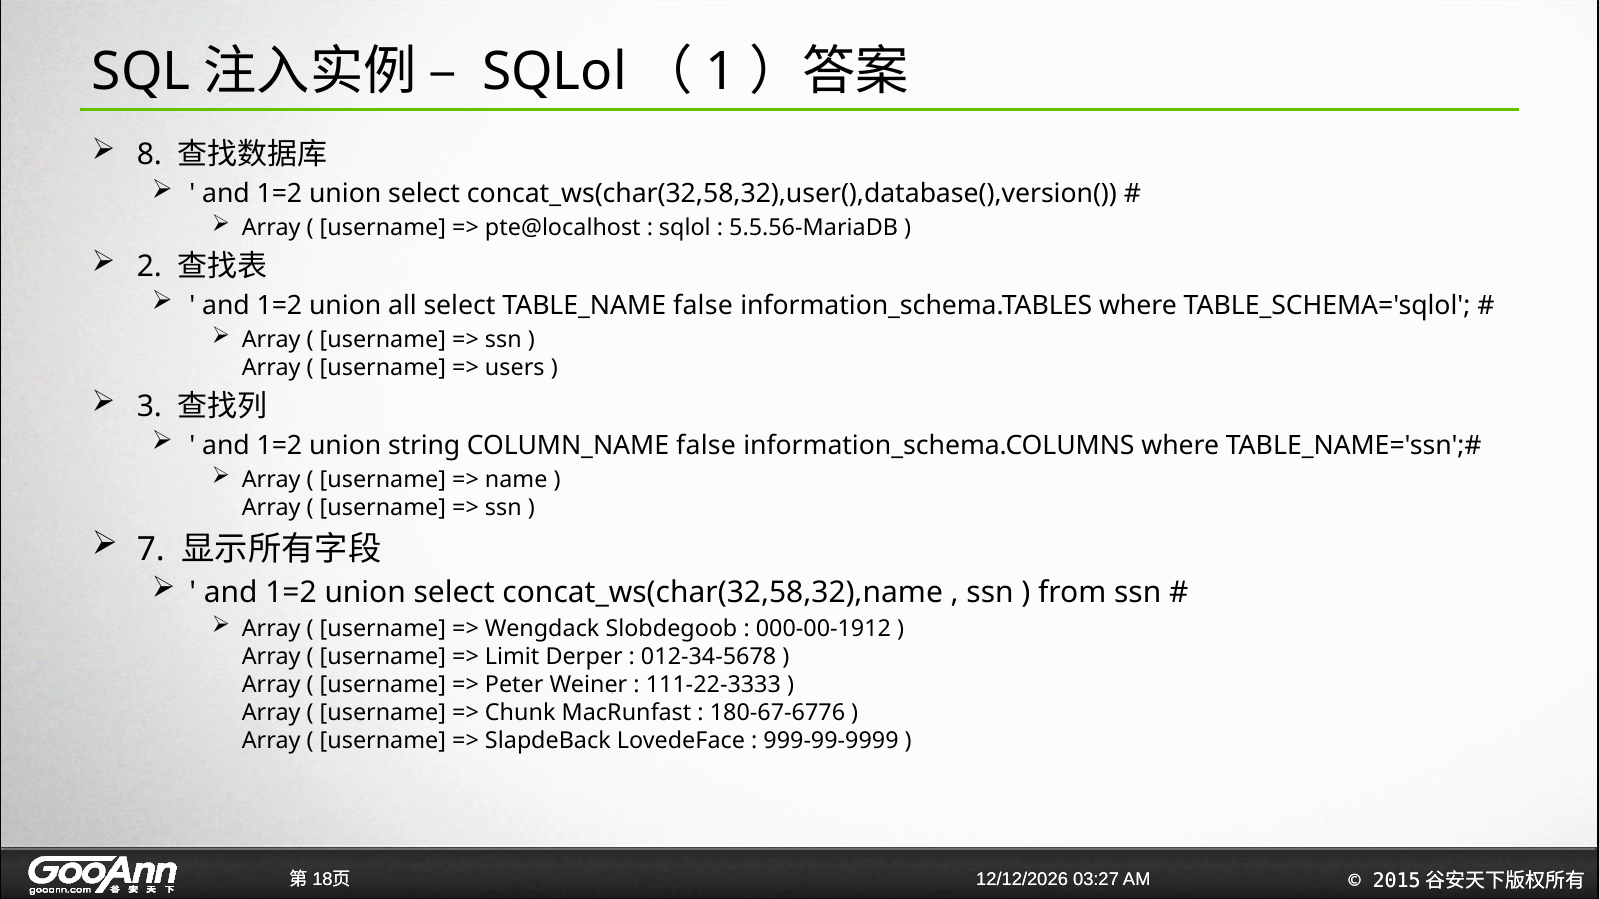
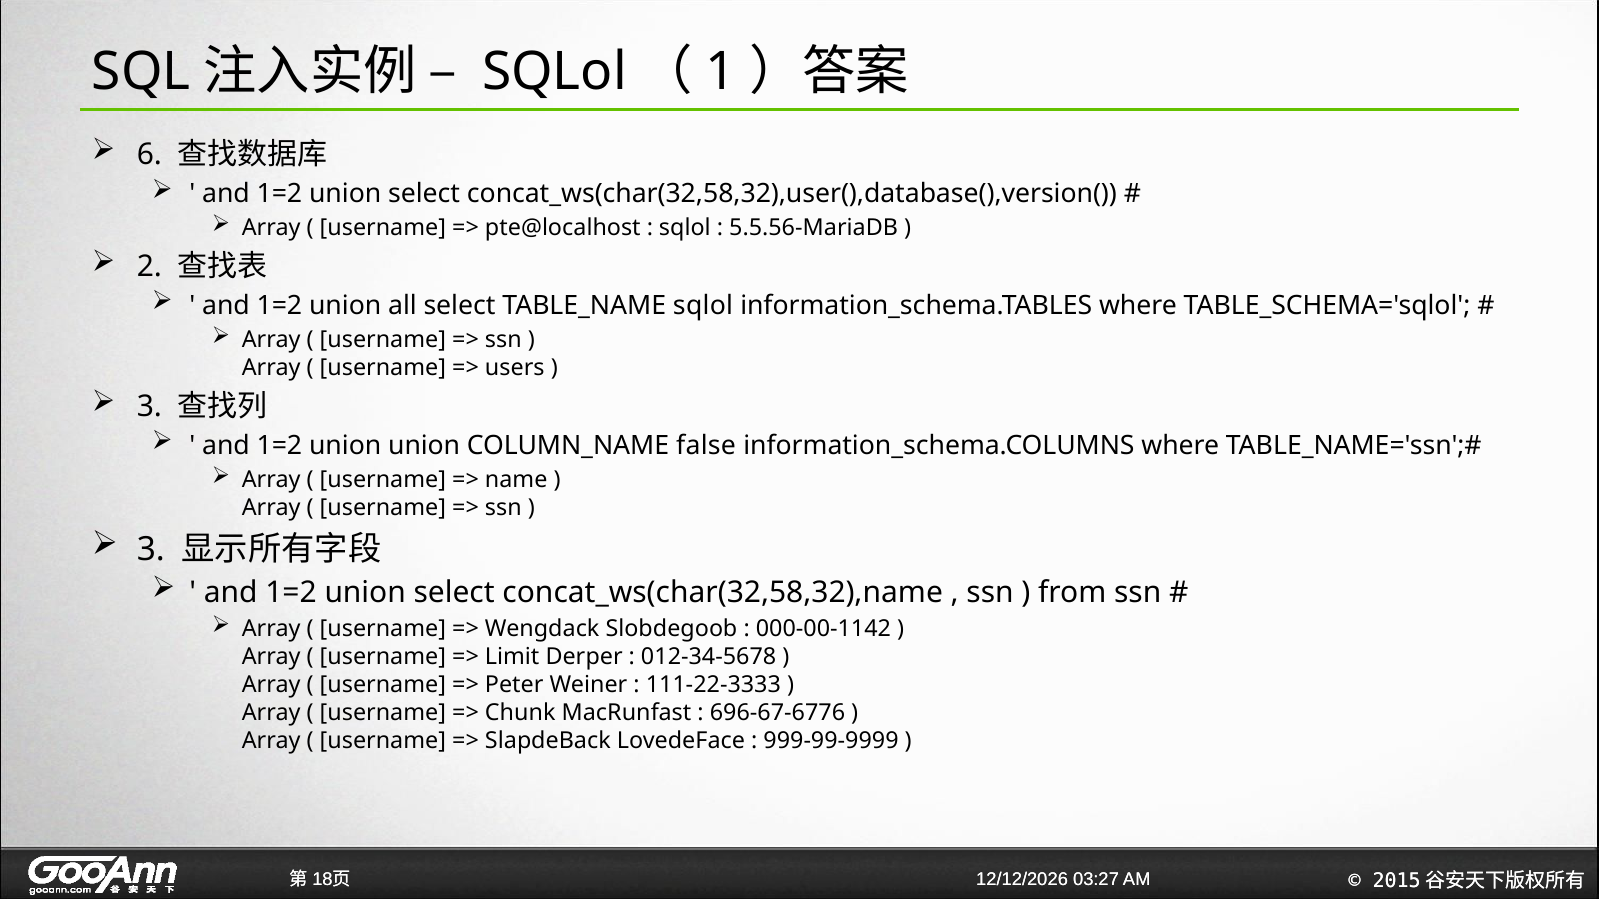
8: 8 -> 6
TABLE_NAME false: false -> sqlol
union string: string -> union
7 at (151, 549): 7 -> 3
000-00-1912: 000-00-1912 -> 000-00-1142
180-67-6776: 180-67-6776 -> 696-67-6776
